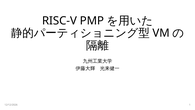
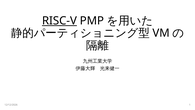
RISC-V underline: none -> present
